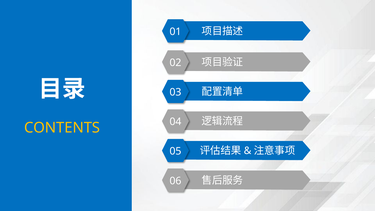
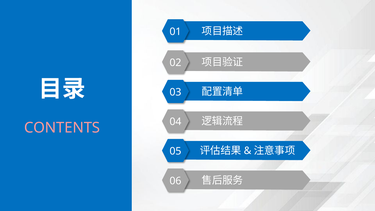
CONTENTS colour: yellow -> pink
